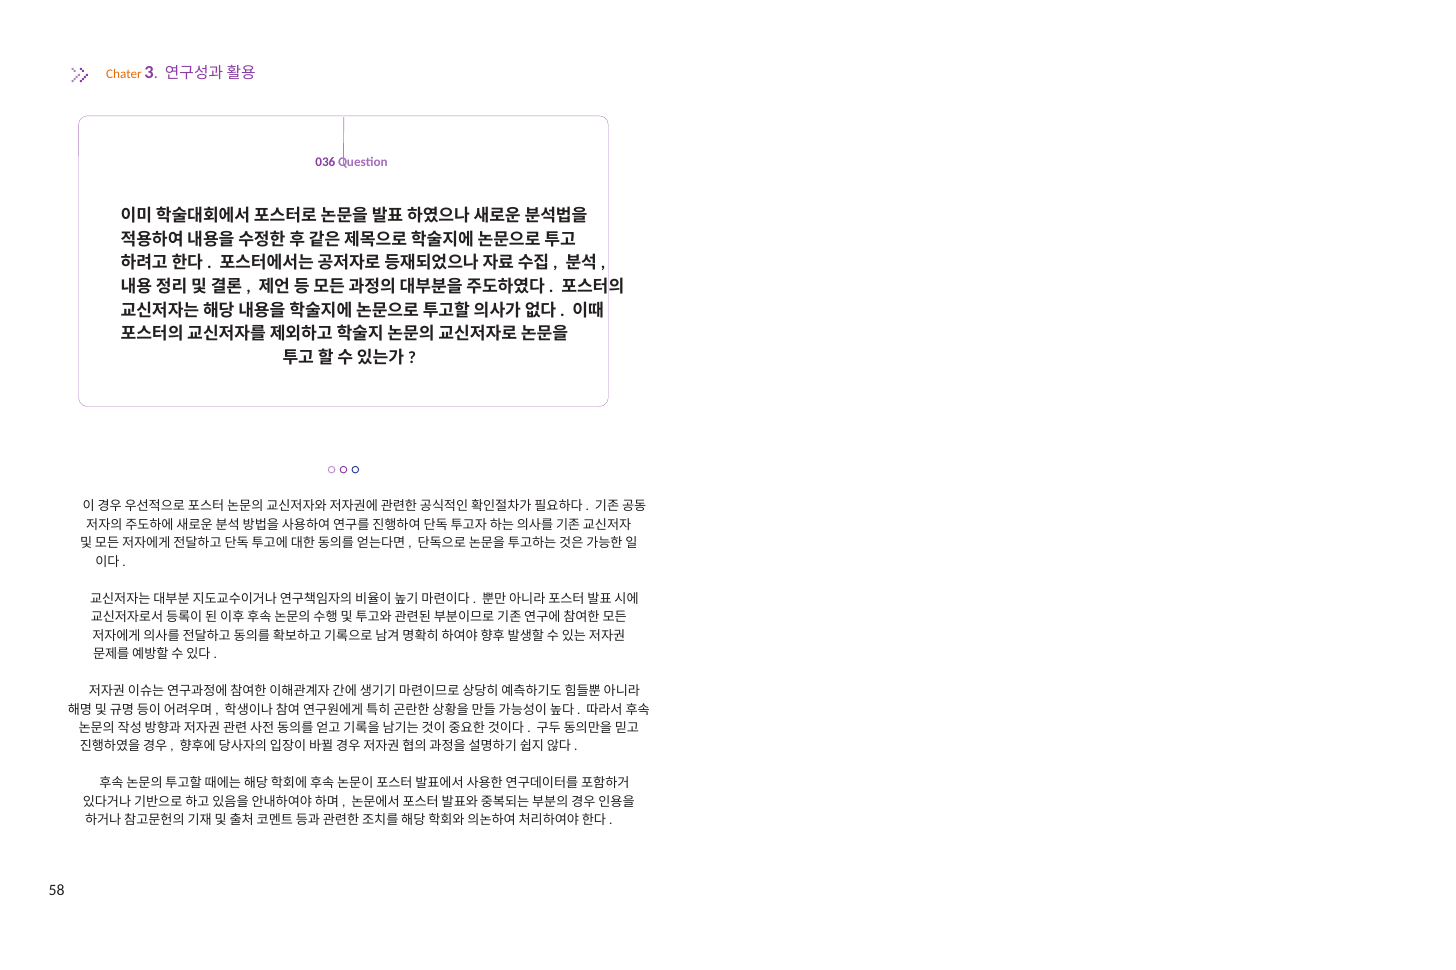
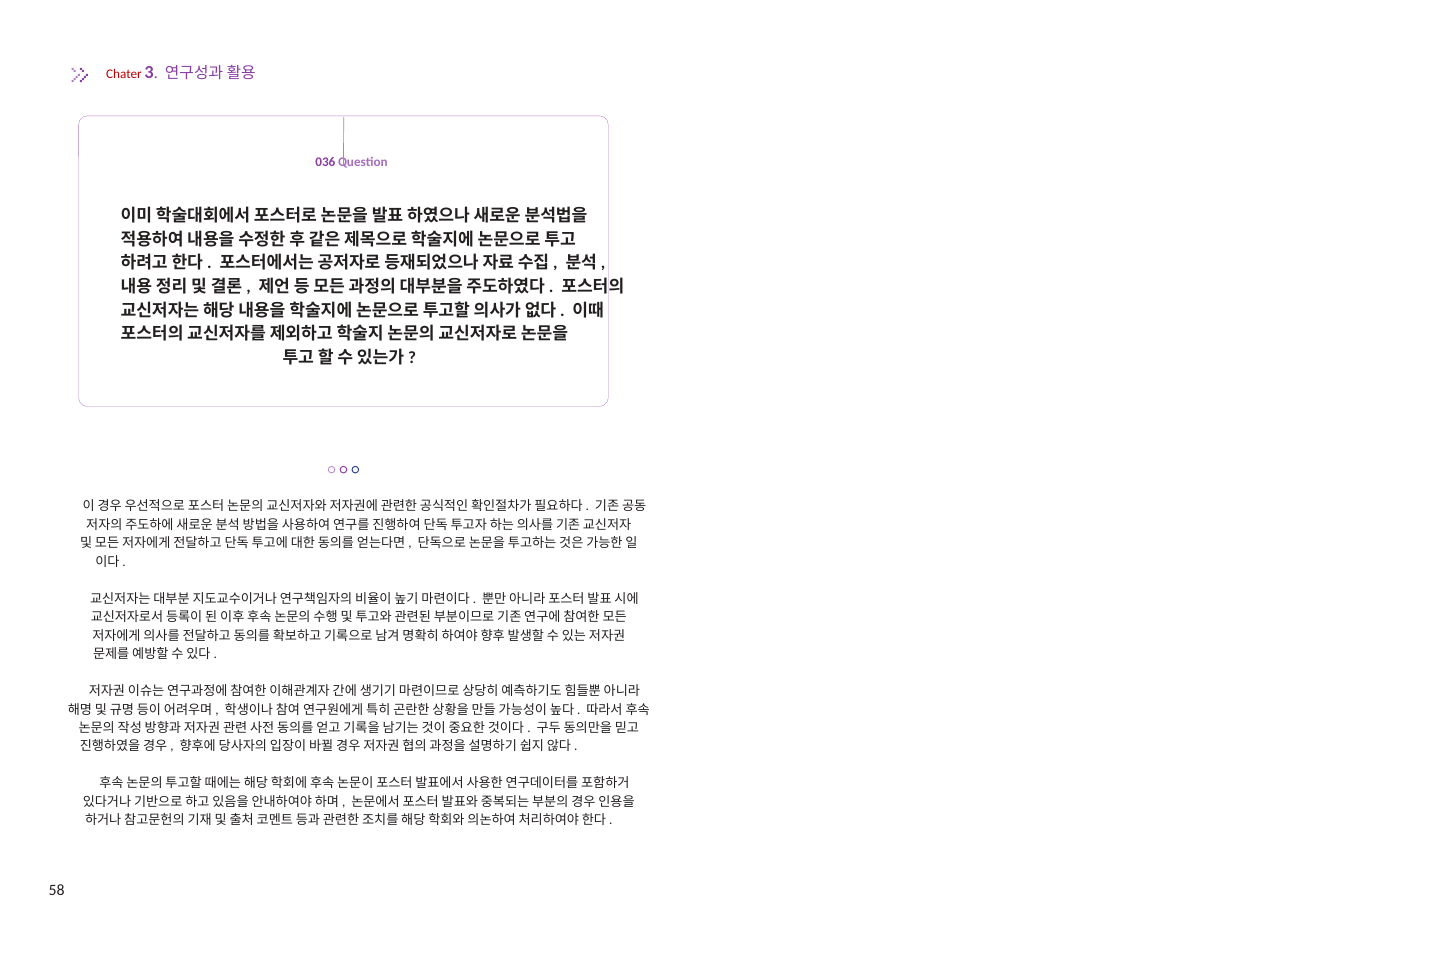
Chater colour: orange -> red
